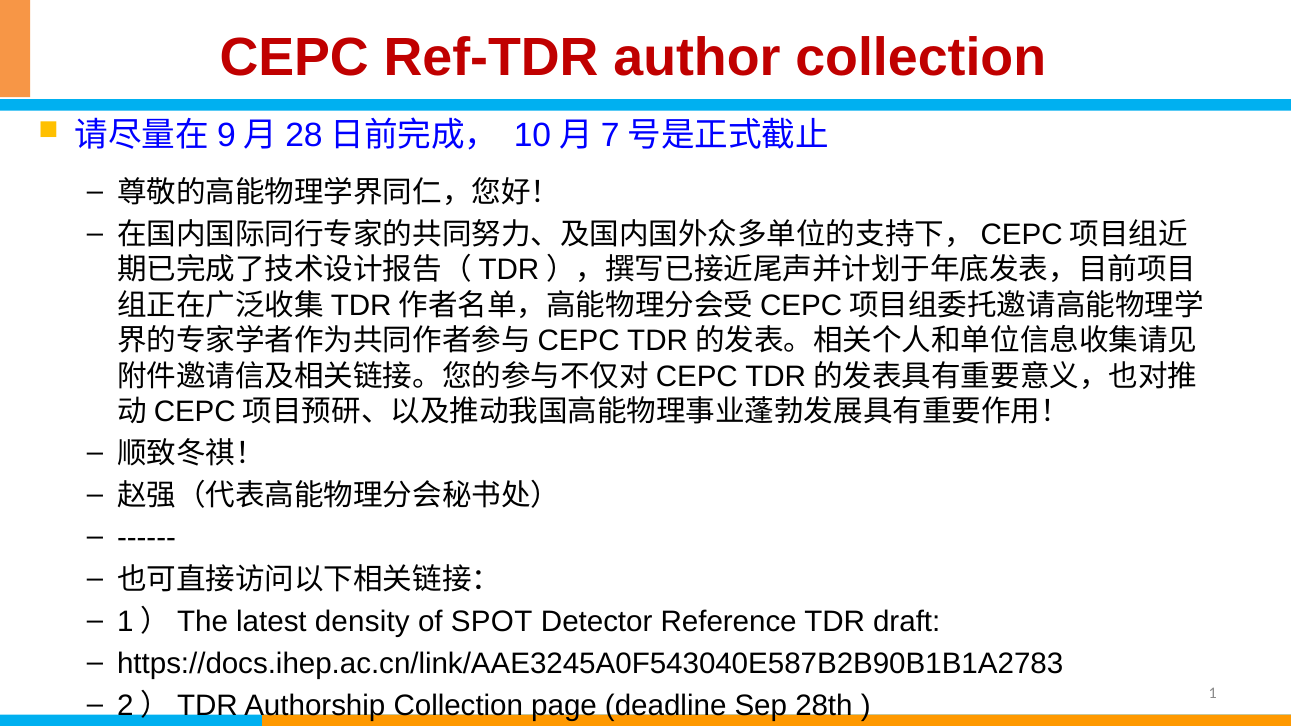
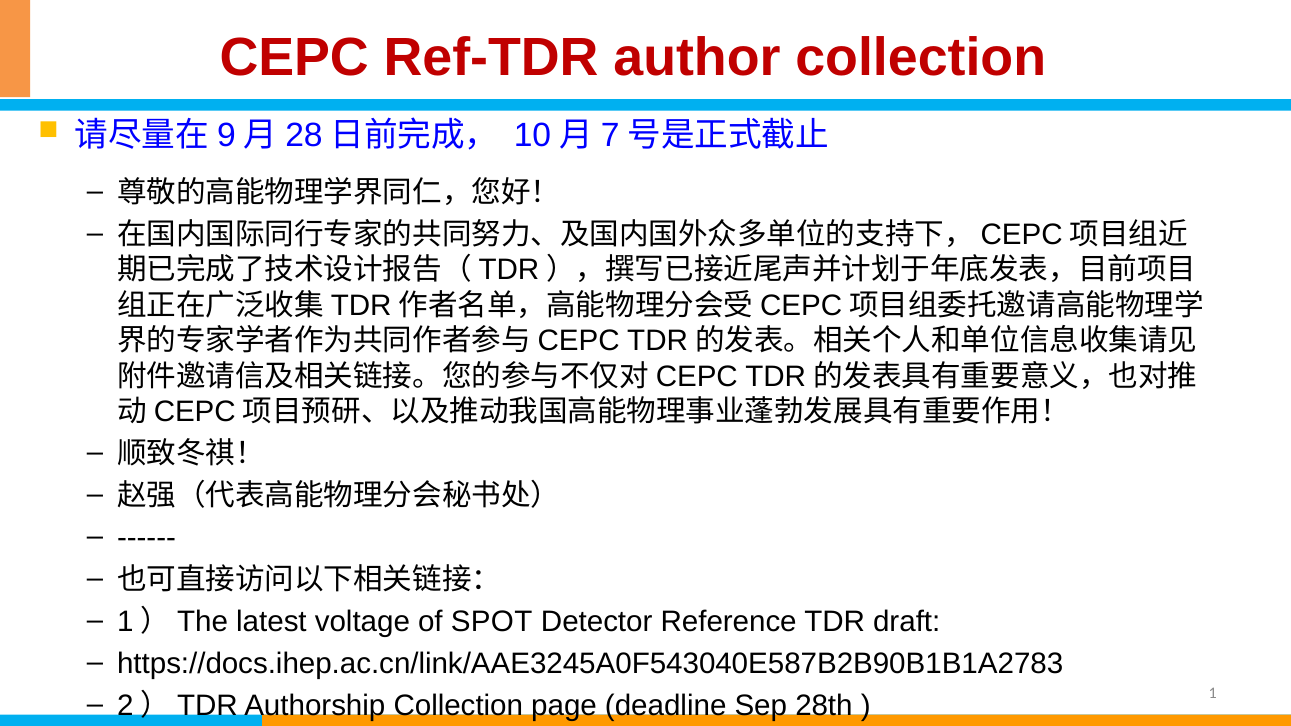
density: density -> voltage
